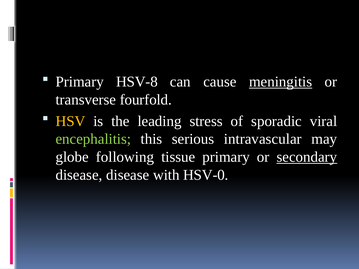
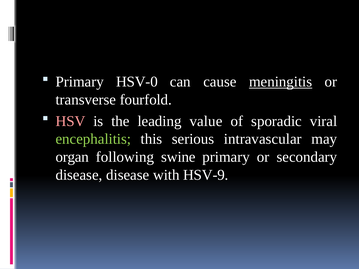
HSV-8: HSV-8 -> HSV-0
HSV colour: yellow -> pink
stress: stress -> value
globe: globe -> organ
tissue: tissue -> swine
secondary underline: present -> none
HSV-0: HSV-0 -> HSV-9
